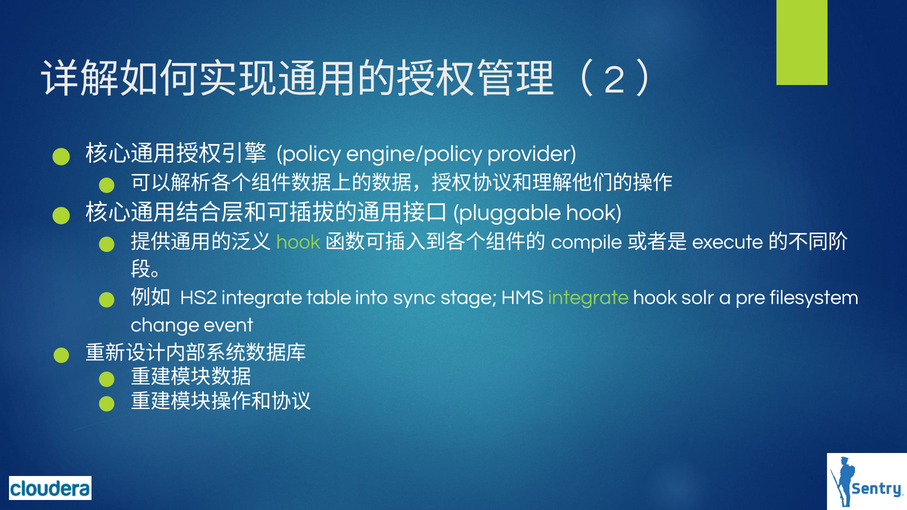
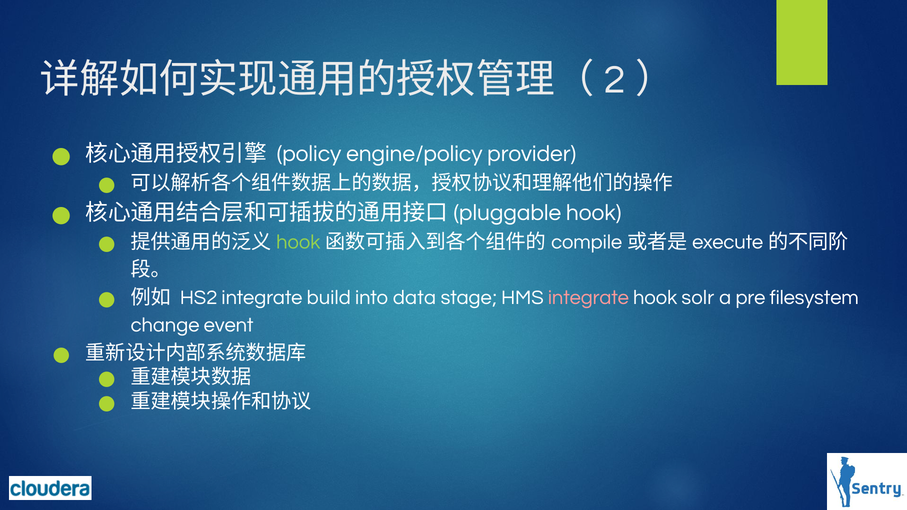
table: table -> build
sync: sync -> data
integrate at (588, 298) colour: light green -> pink
